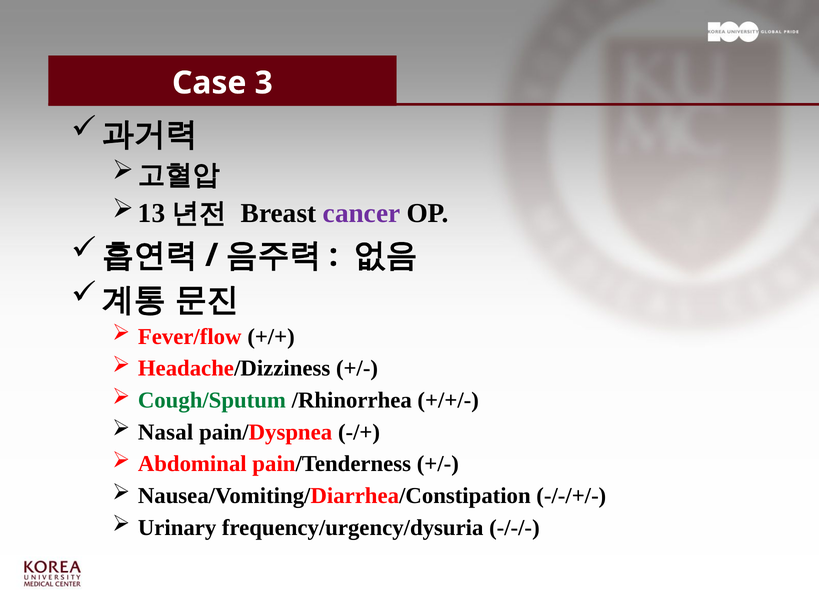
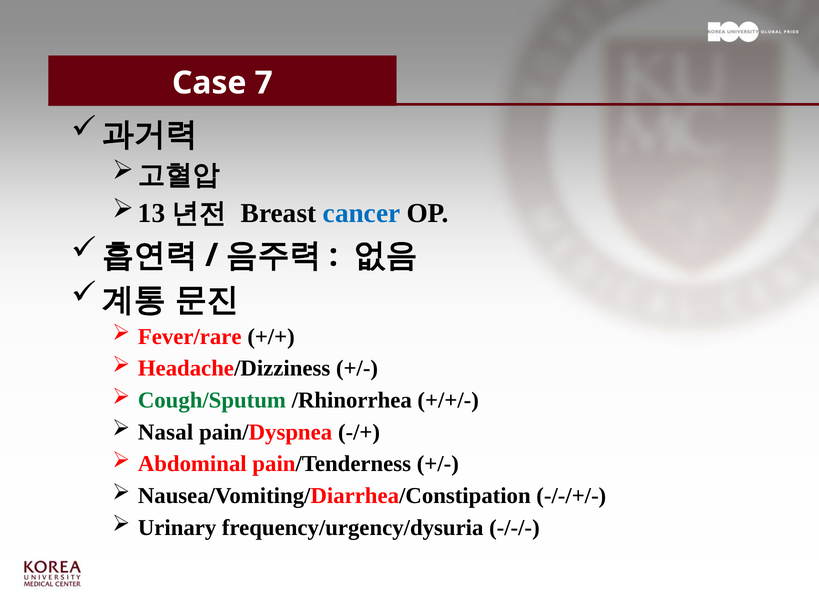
3: 3 -> 7
cancer colour: purple -> blue
Fever/flow: Fever/flow -> Fever/rare
